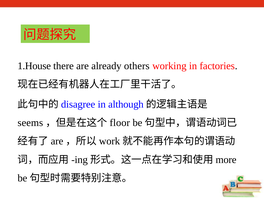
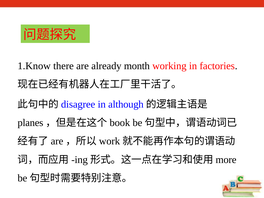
1.House: 1.House -> 1.Know
others: others -> month
seems: seems -> planes
floor: floor -> book
